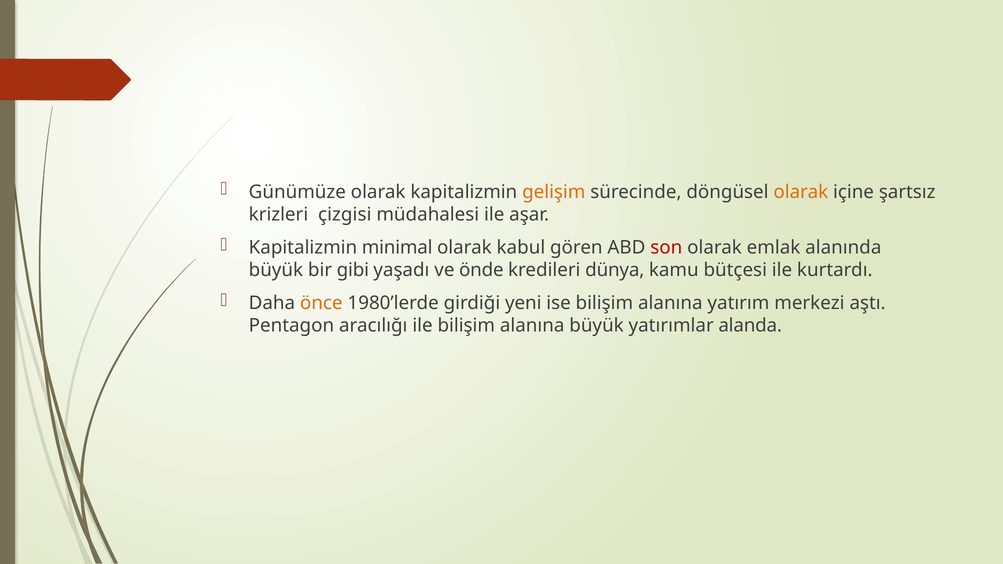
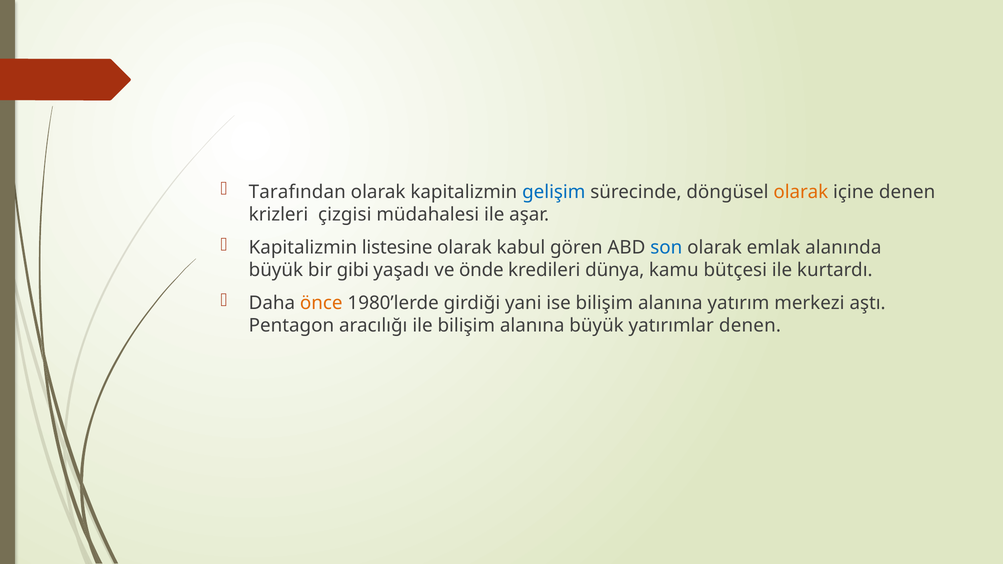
Günümüze: Günümüze -> Tarafından
gelişim colour: orange -> blue
içine şartsız: şartsız -> denen
minimal: minimal -> listesine
son colour: red -> blue
yeni: yeni -> yani
yatırımlar alanda: alanda -> denen
